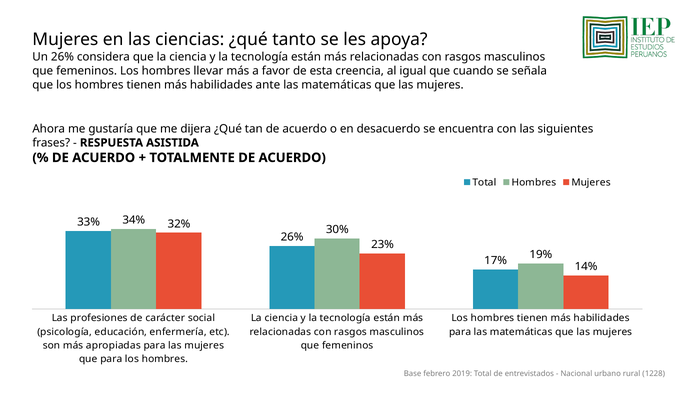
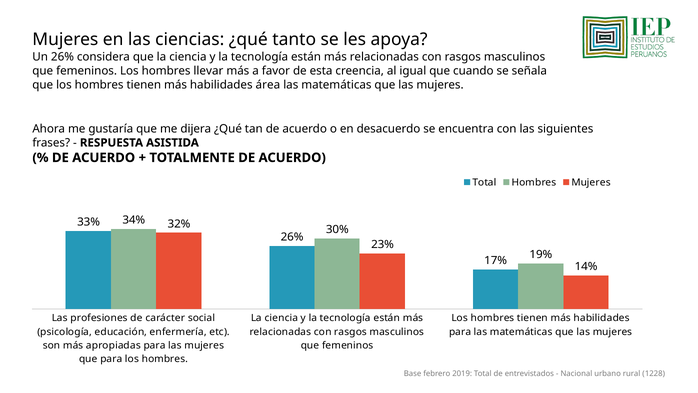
ante: ante -> área
